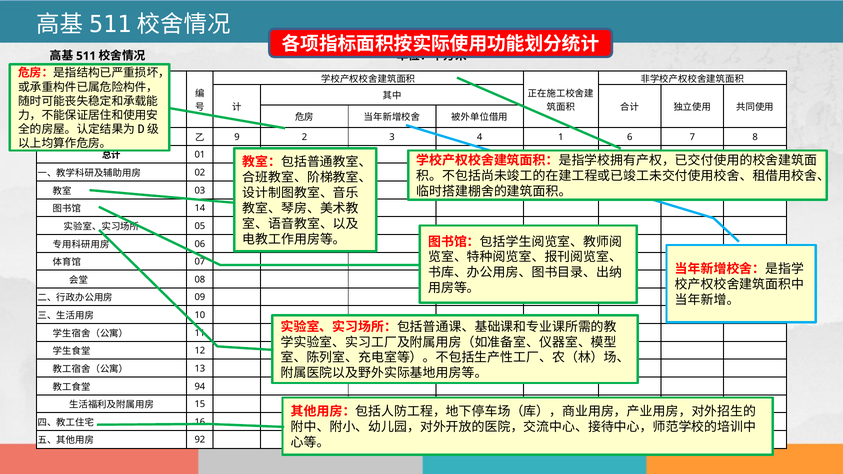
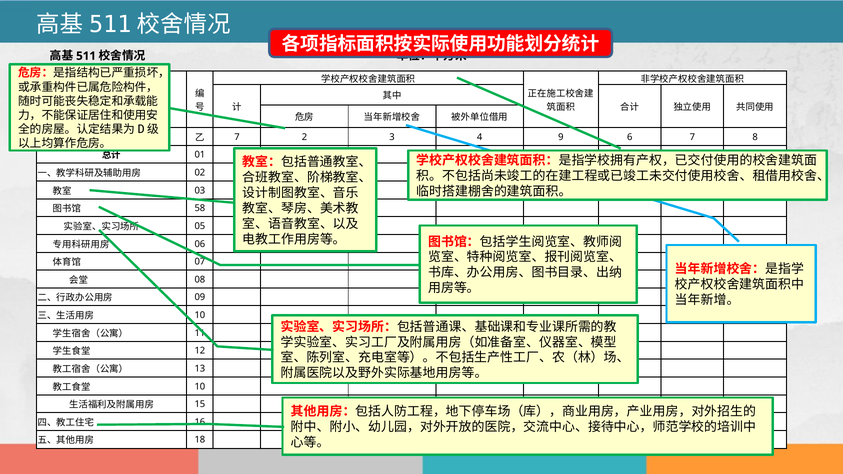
9 at (237, 137): 9 -> 7
1: 1 -> 9
14: 14 -> 58
94 at (200, 387): 94 -> 10
92: 92 -> 18
